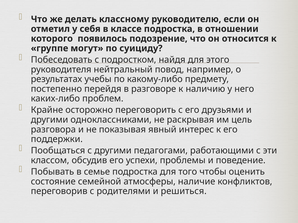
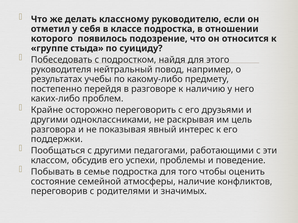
могут: могут -> стыда
решиться: решиться -> значимых
